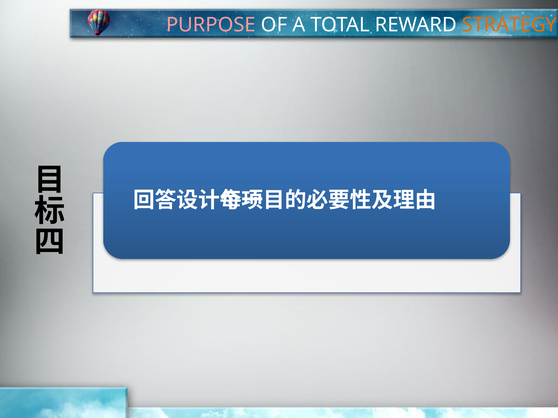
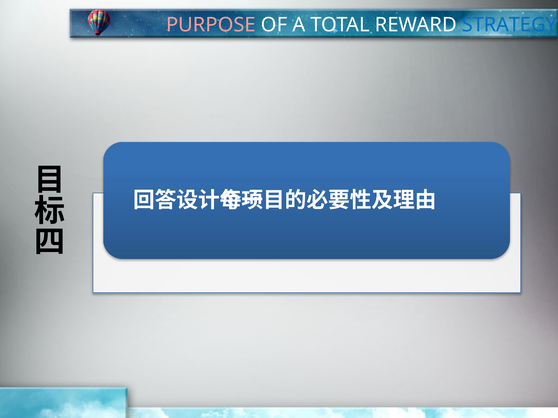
STRATEGY colour: orange -> blue
